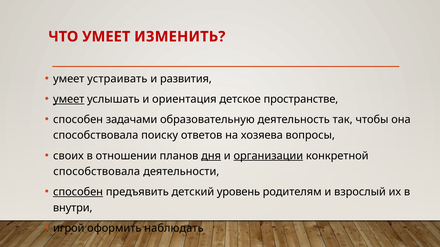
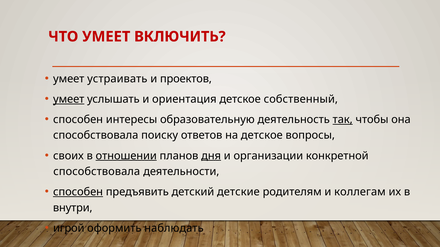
ИЗМЕНИТЬ: ИЗМЕНИТЬ -> ВКЛЮЧИТЬ
развития: развития -> проектов
пространстве: пространстве -> собственный
задачами: задачами -> интересы
так underline: none -> present
на хозяева: хозяева -> детское
отношении underline: none -> present
организации underline: present -> none
уровень: уровень -> детские
взрослый: взрослый -> коллегам
